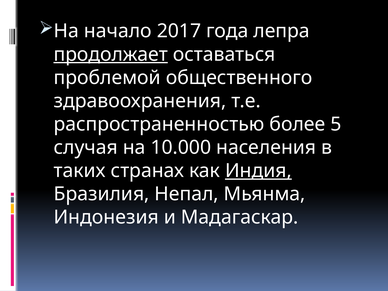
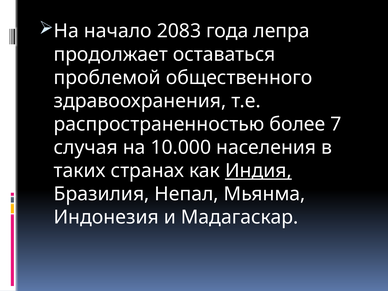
2017: 2017 -> 2083
продолжает underline: present -> none
5: 5 -> 7
